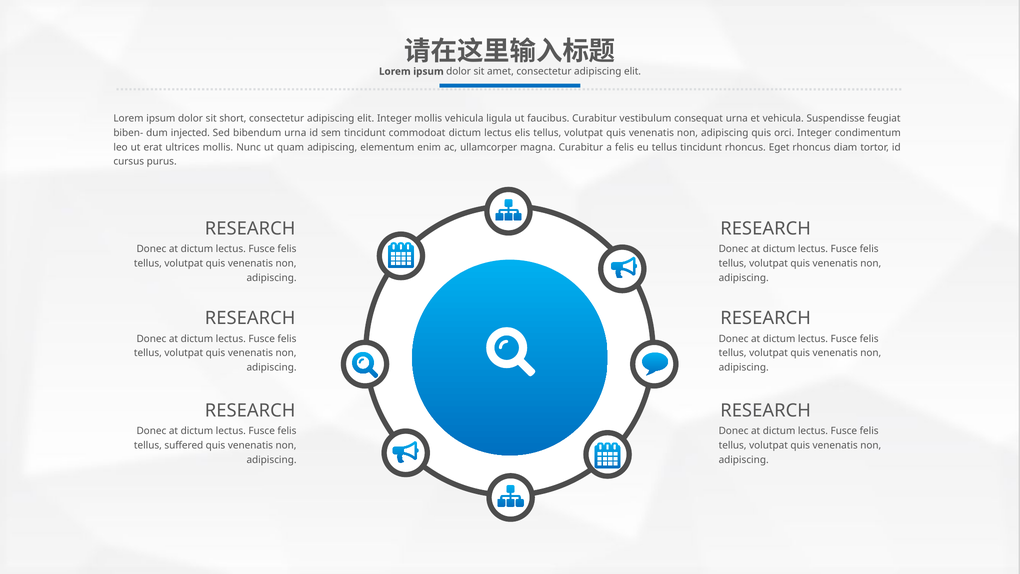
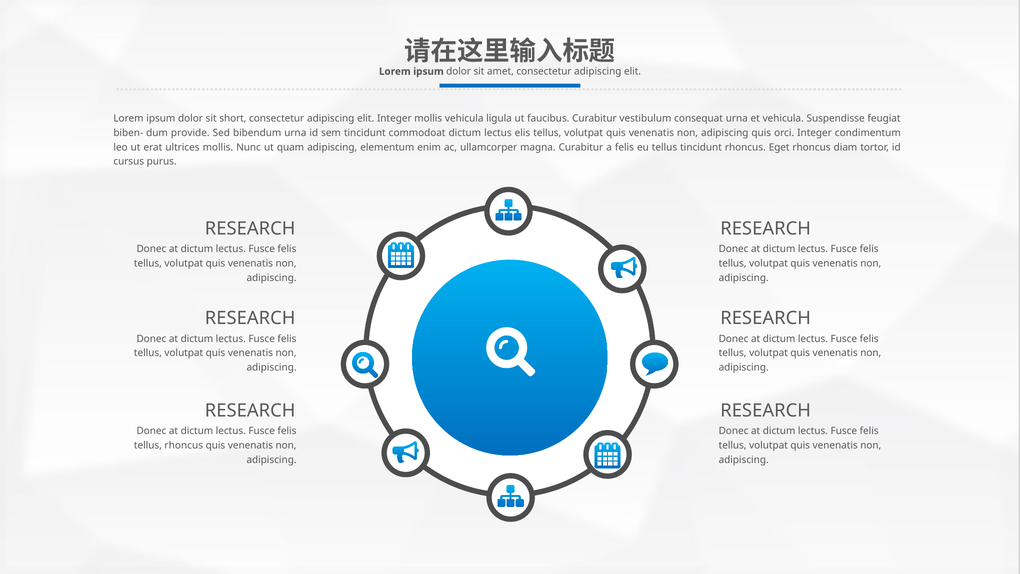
injected: injected -> provide
tellus suffered: suffered -> rhoncus
